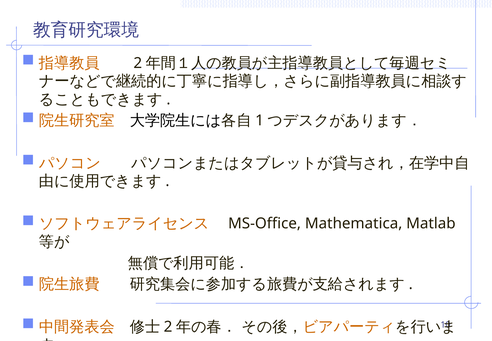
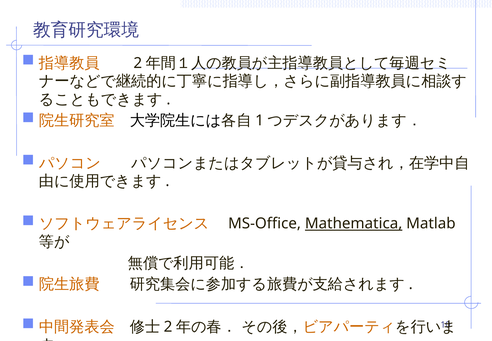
Mathematica underline: none -> present
